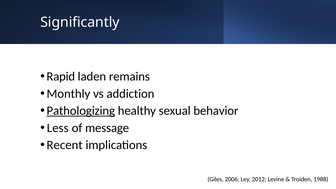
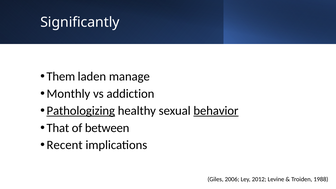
Rapid: Rapid -> Them
remains: remains -> manage
behavior underline: none -> present
Less: Less -> That
message: message -> between
